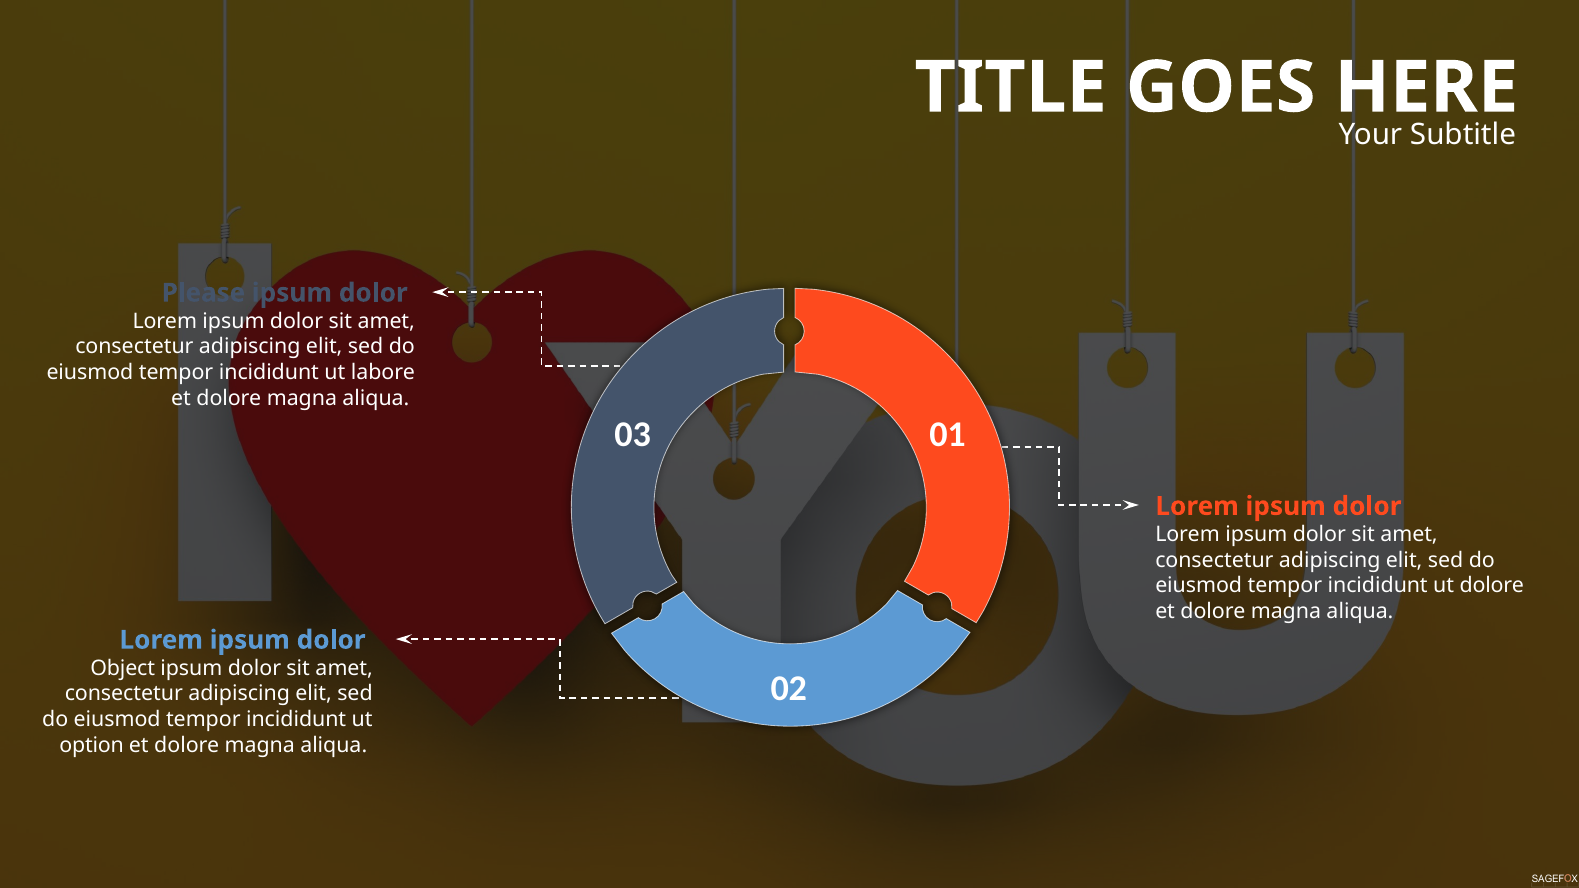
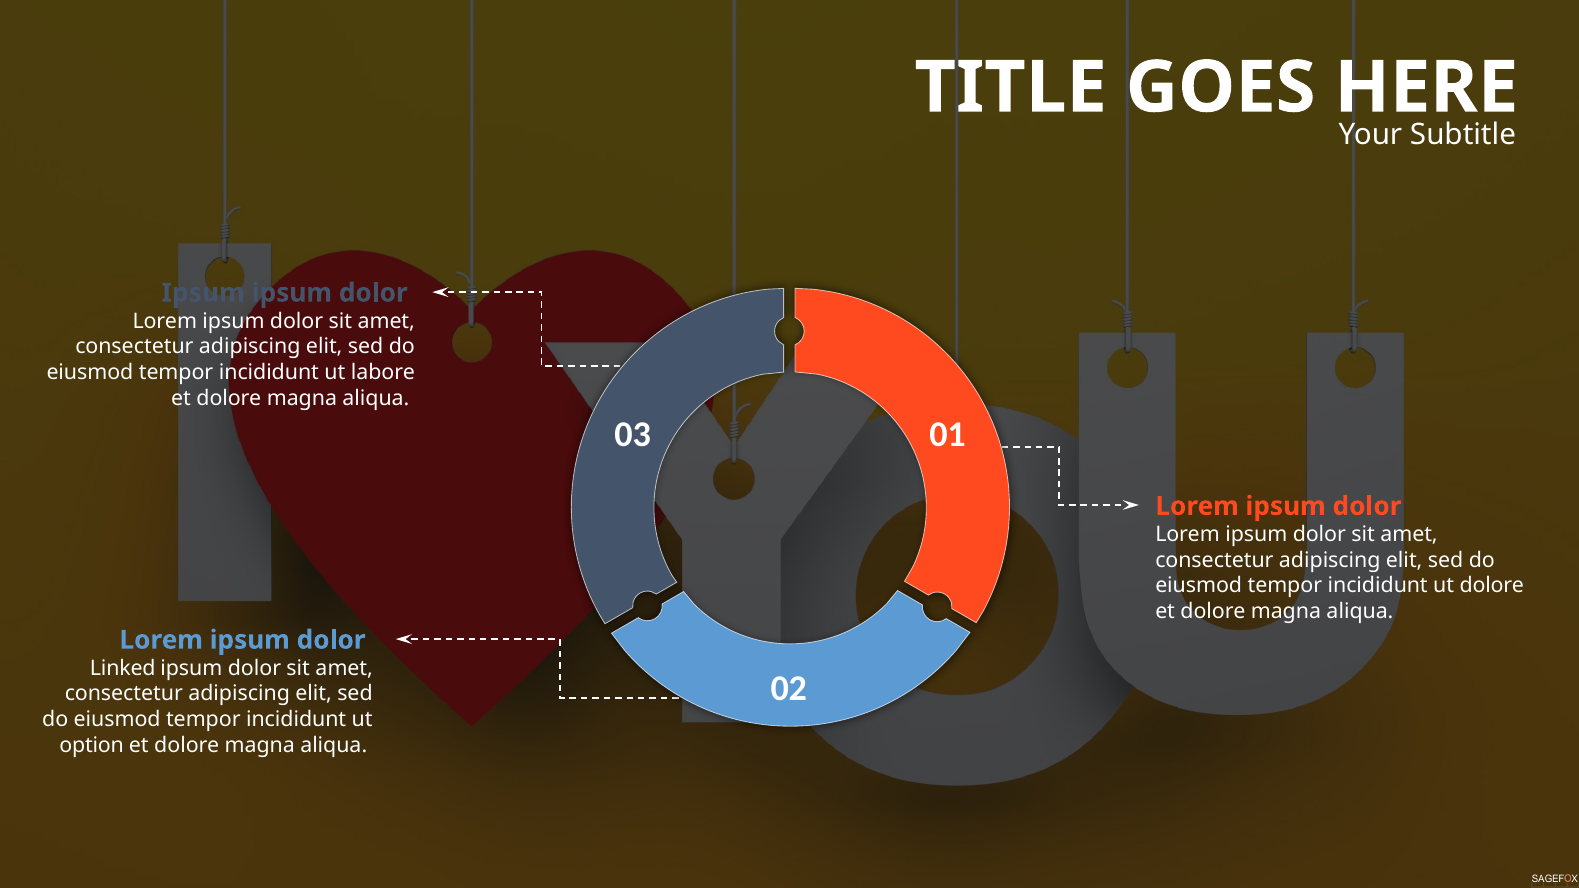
Please at (203, 293): Please -> Ipsum
Object: Object -> Linked
